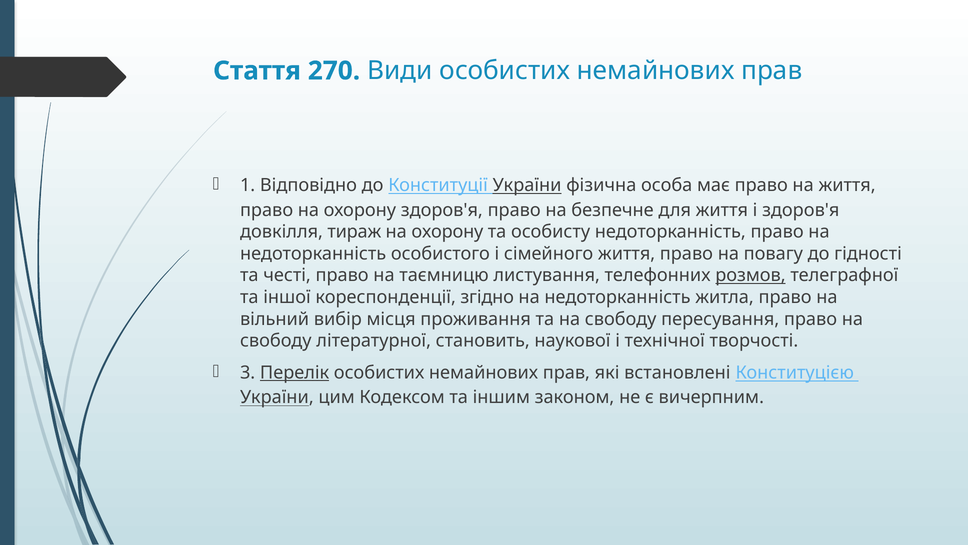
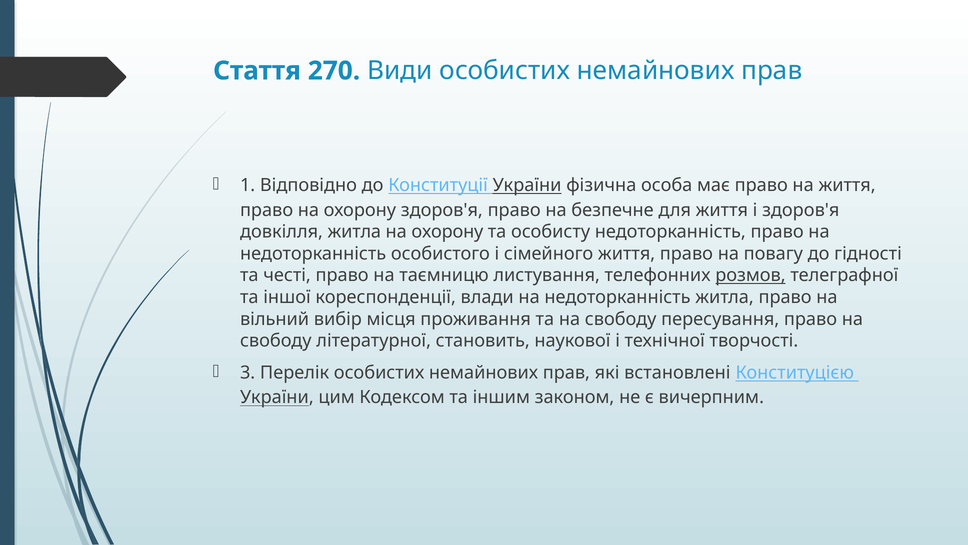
довкілля тираж: тираж -> житла
згідно: згідно -> влади
Перелік underline: present -> none
